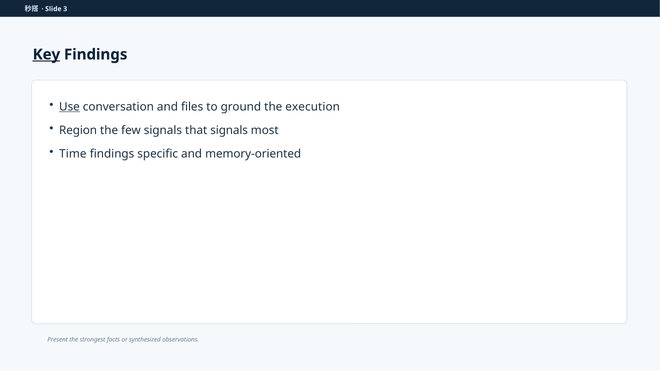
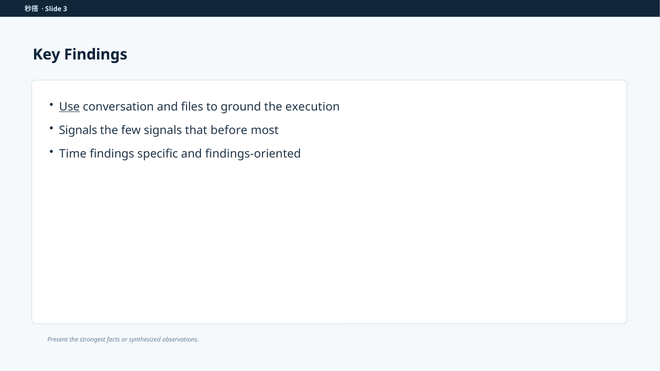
Key underline: present -> none
Region at (78, 130): Region -> Signals
that signals: signals -> before
memory-oriented: memory-oriented -> findings-oriented
